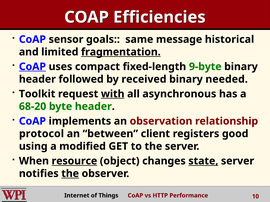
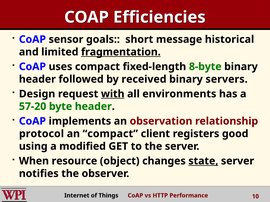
same: same -> short
CoAP at (32, 67) underline: present -> none
9-byte: 9-byte -> 8-byte
needed: needed -> servers
Toolkit: Toolkit -> Design
asynchronous: asynchronous -> environments
68-20: 68-20 -> 57-20
an between: between -> compact
resource underline: present -> none
the at (70, 174) underline: present -> none
